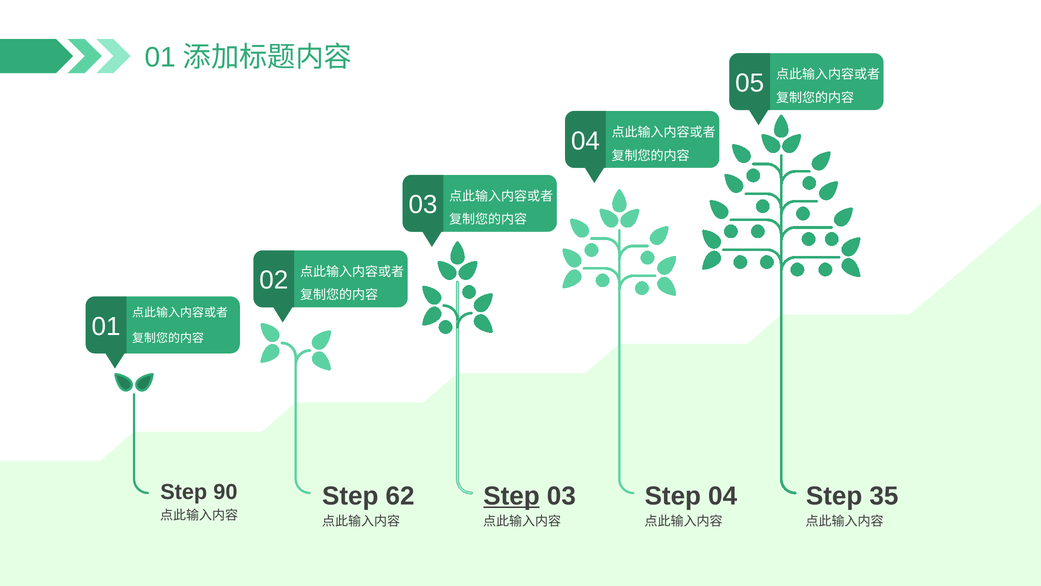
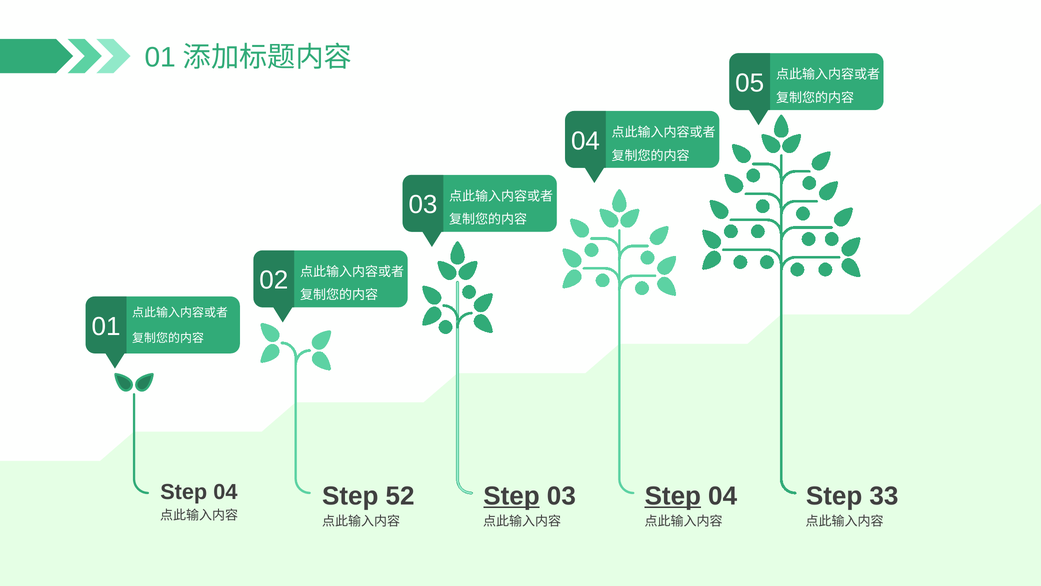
90 at (225, 492): 90 -> 04
62: 62 -> 52
Step at (673, 496) underline: none -> present
35: 35 -> 33
